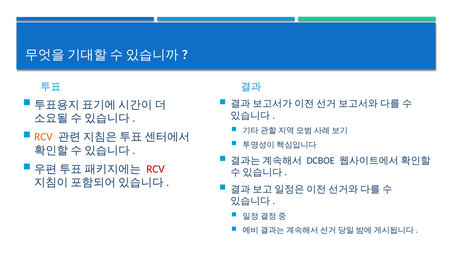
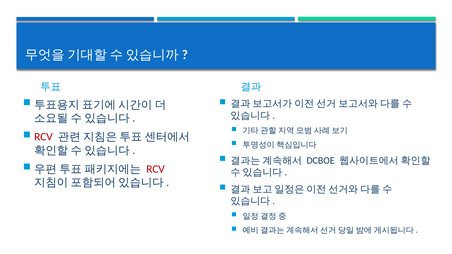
RCV at (43, 137) colour: orange -> red
